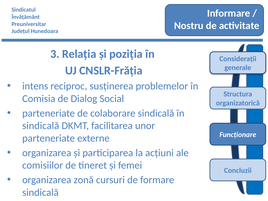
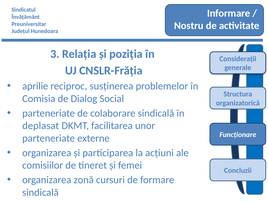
intens: intens -> aprilie
sindicală at (41, 126): sindicală -> deplasat
